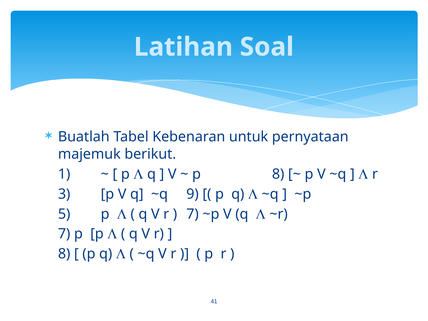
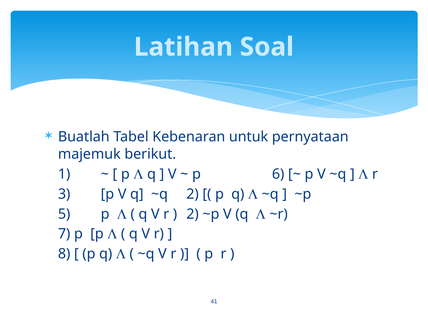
p 8: 8 -> 6
~q 9: 9 -> 2
7 at (193, 214): 7 -> 2
